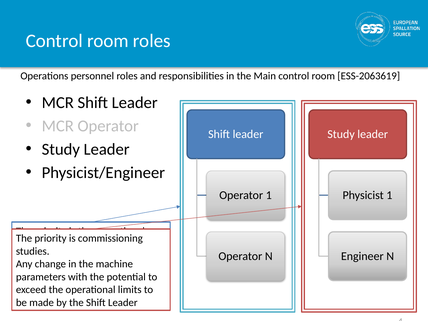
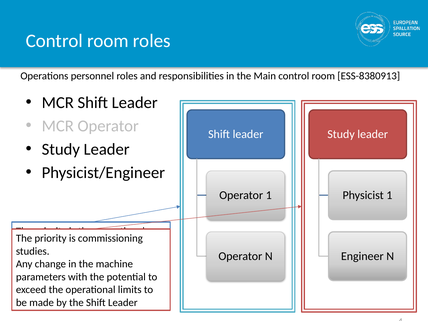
ESS-2063619: ESS-2063619 -> ESS-8380913
